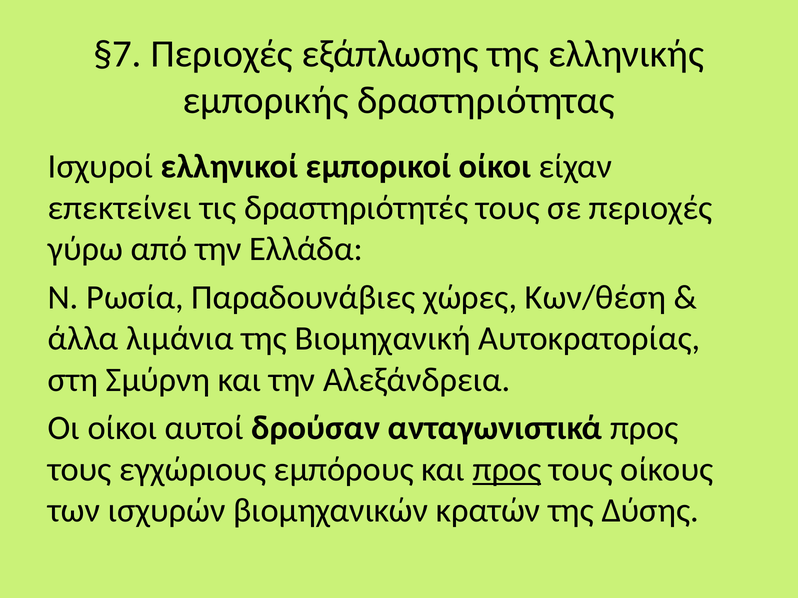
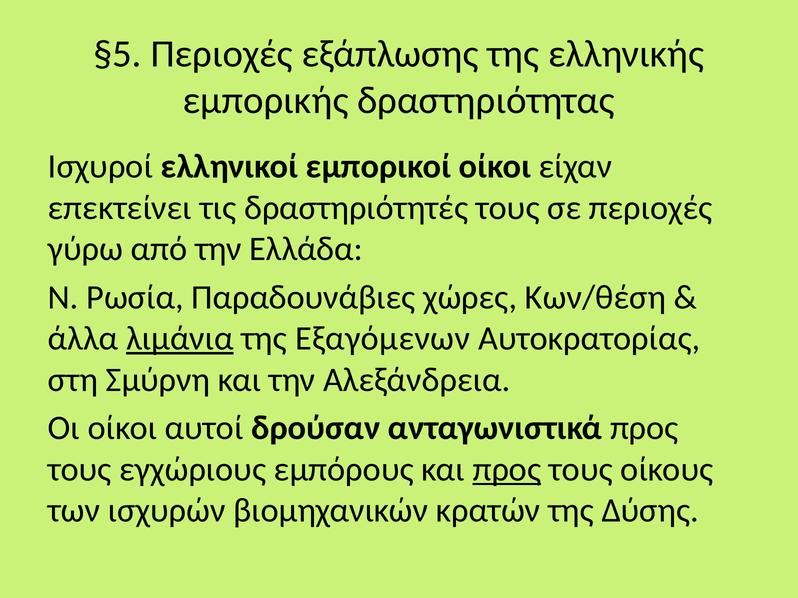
§7: §7 -> §5
λιμάνια underline: none -> present
Βιομηχανική: Βιομηχανική -> Εξαγόμενων
